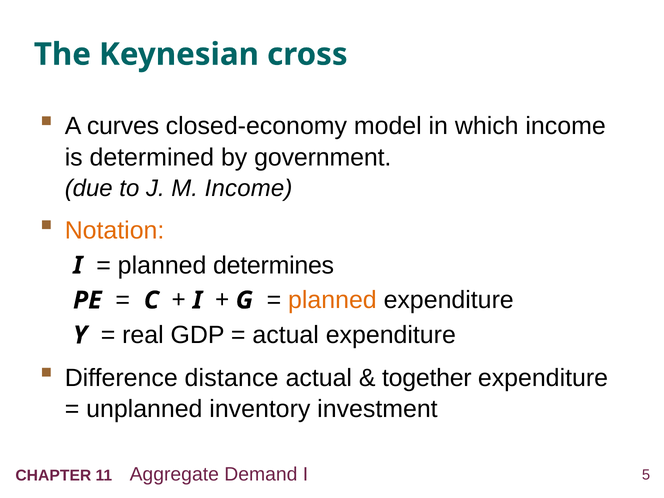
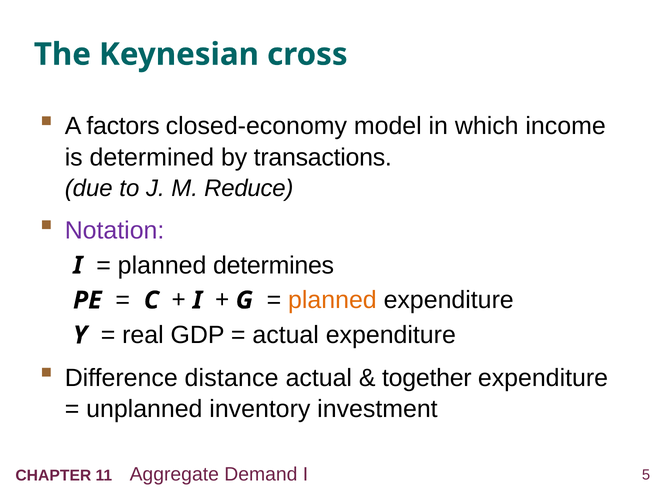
curves: curves -> factors
government: government -> transactions
M Income: Income -> Reduce
Notation colour: orange -> purple
